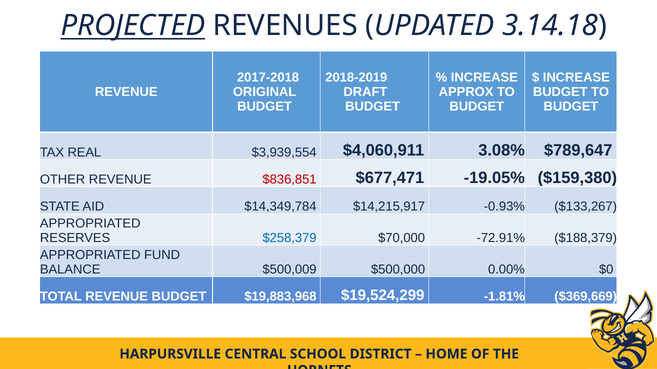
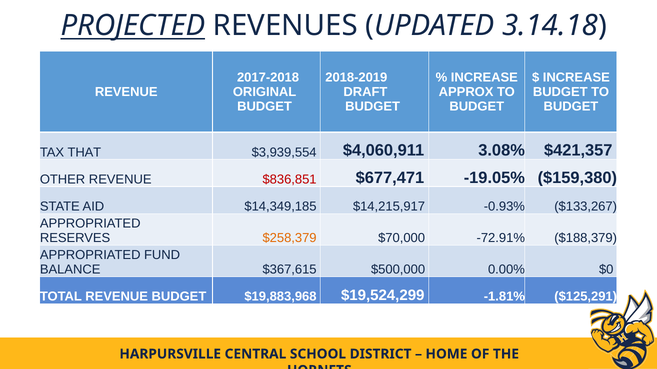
REAL: REAL -> THAT
$789,647: $789,647 -> $421,357
$14,349,784: $14,349,784 -> $14,349,185
$258,379 colour: blue -> orange
$500,009: $500,009 -> $367,615
$369,669: $369,669 -> $125,291
